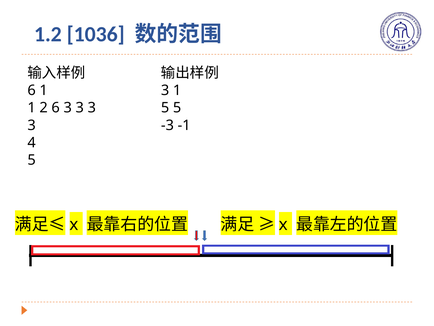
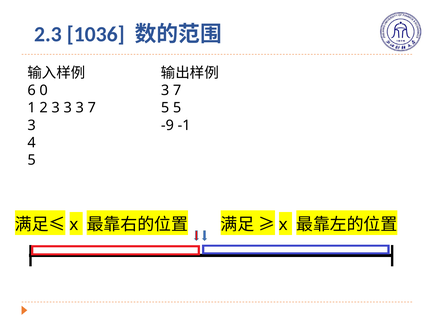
1.2: 1.2 -> 2.3
6 1: 1 -> 0
1 at (177, 90): 1 -> 7
2 6: 6 -> 3
3 at (92, 108): 3 -> 7
-3: -3 -> -9
